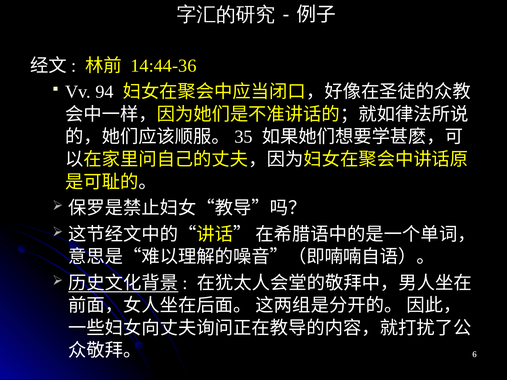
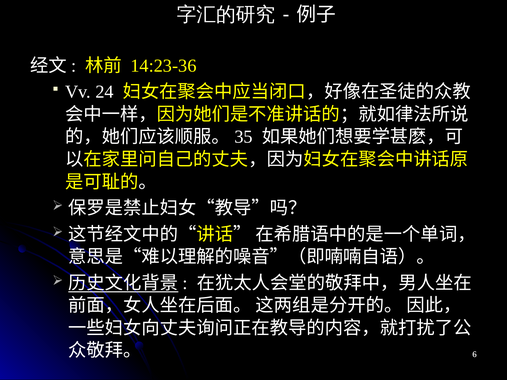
14:44-36: 14:44-36 -> 14:23-36
94: 94 -> 24
